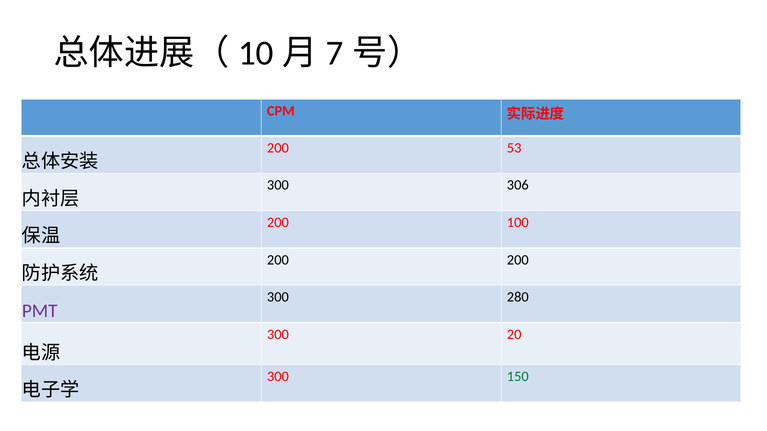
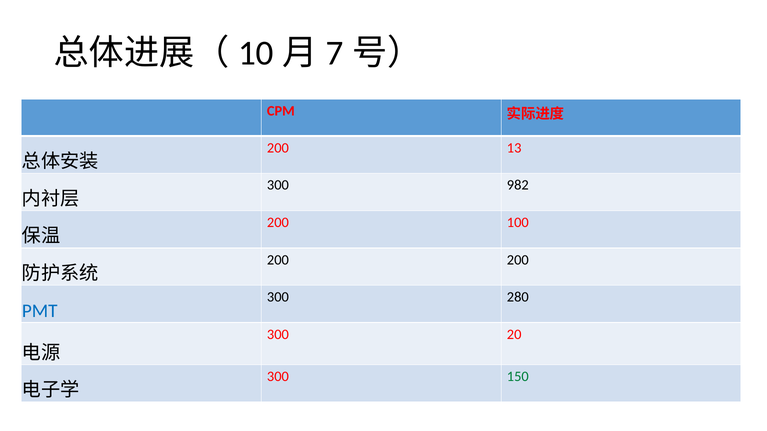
53: 53 -> 13
306: 306 -> 982
PMT colour: purple -> blue
